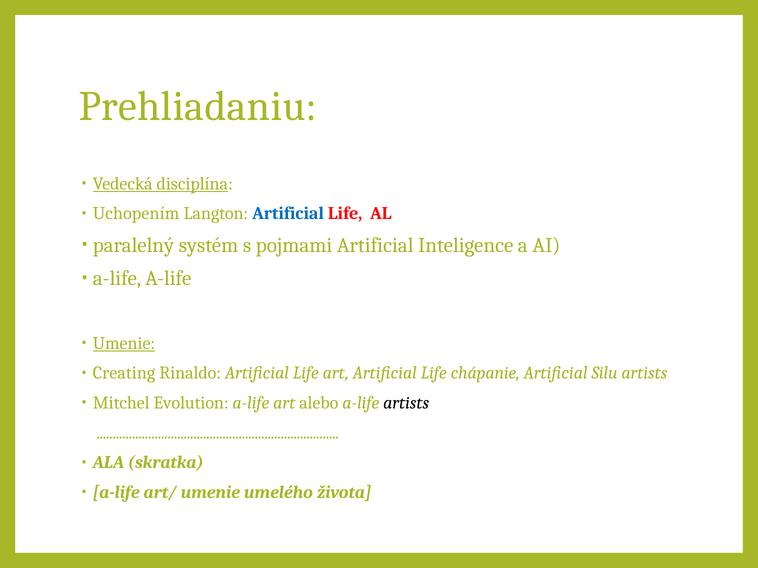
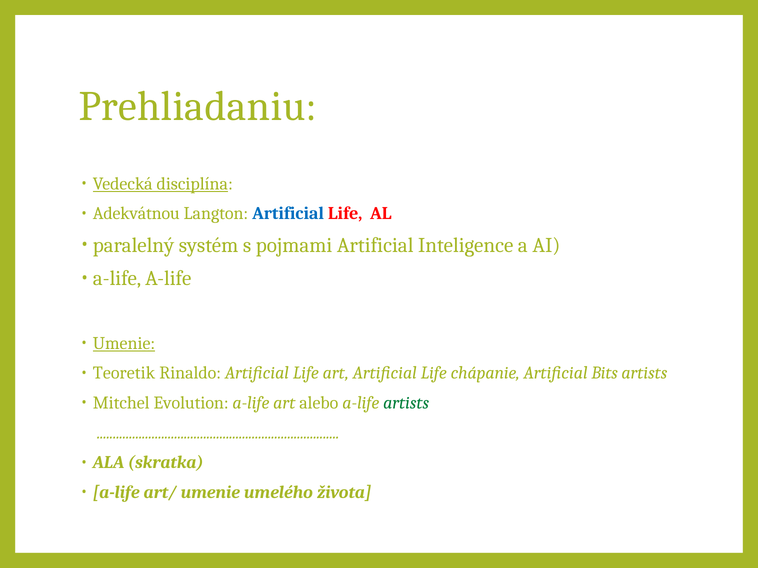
Uchopením: Uchopením -> Adekvátnou
Creating: Creating -> Teoretik
Silu: Silu -> Bits
artists at (406, 403) colour: black -> green
